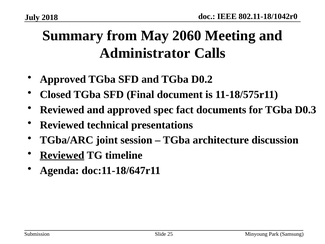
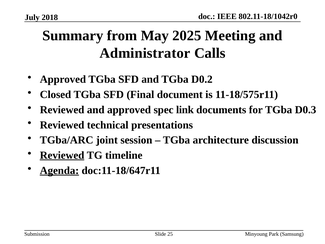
2060: 2060 -> 2025
fact: fact -> link
Agenda underline: none -> present
